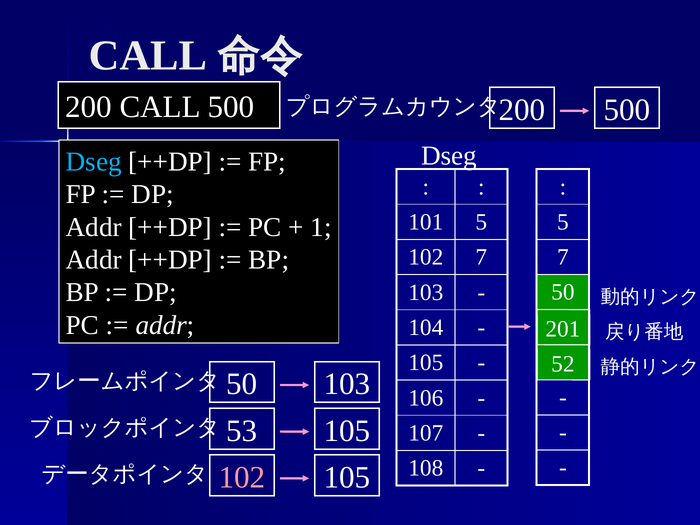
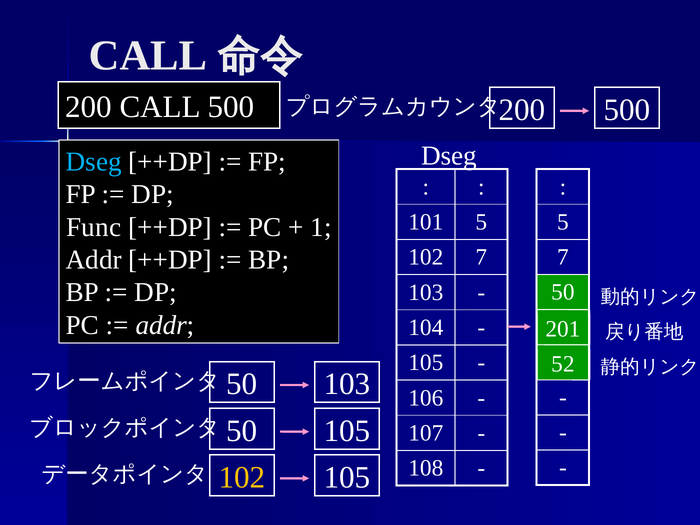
Addr at (94, 227): Addr -> Func
53 at (242, 431): 53 -> 50
102 at (242, 478) colour: pink -> yellow
